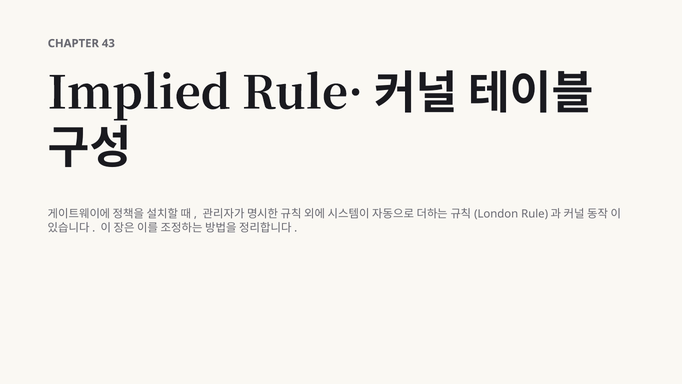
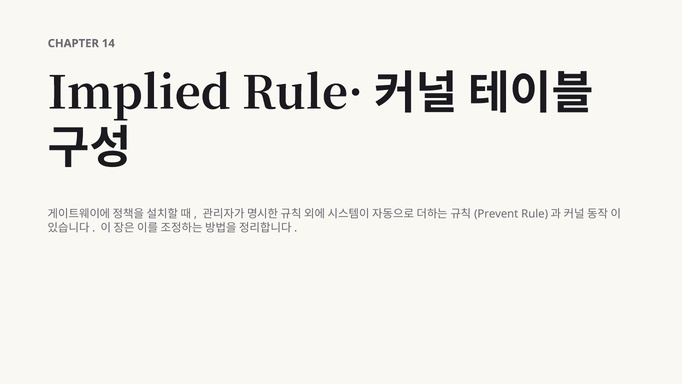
43: 43 -> 14
London: London -> Prevent
